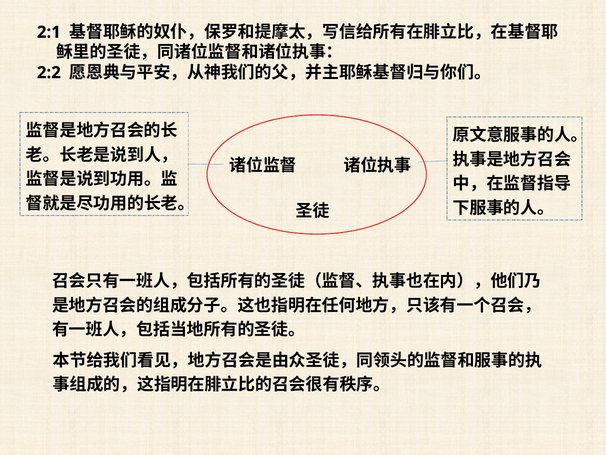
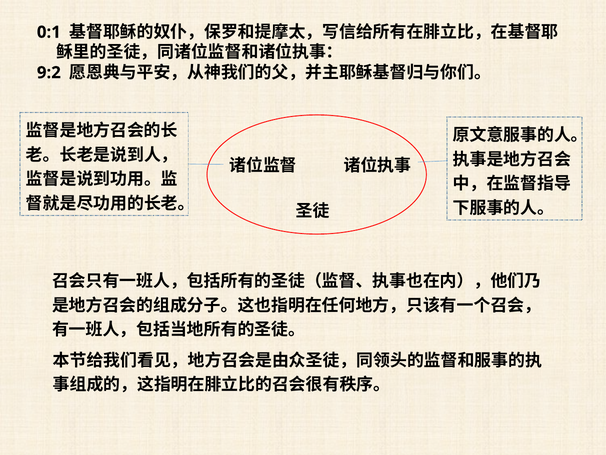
2:1: 2:1 -> 0:1
2:2: 2:2 -> 9:2
